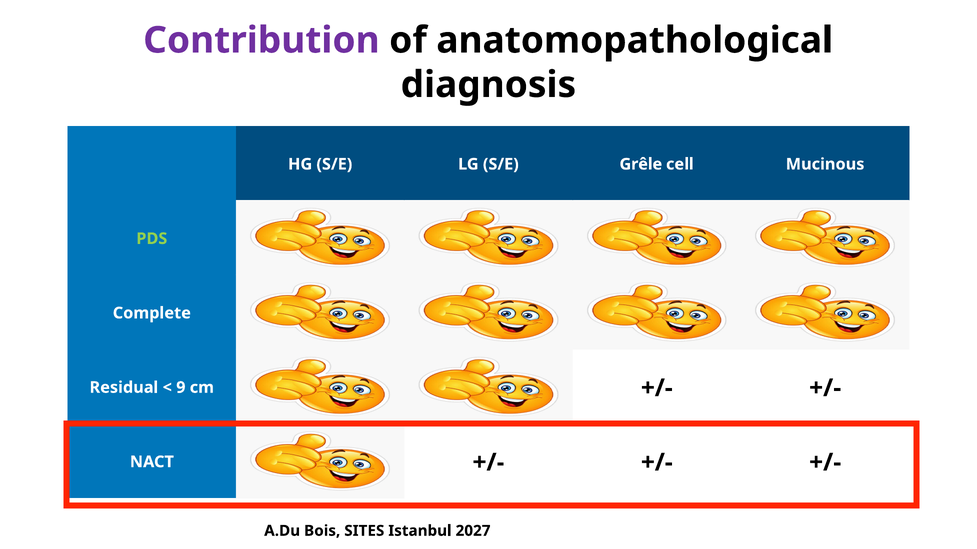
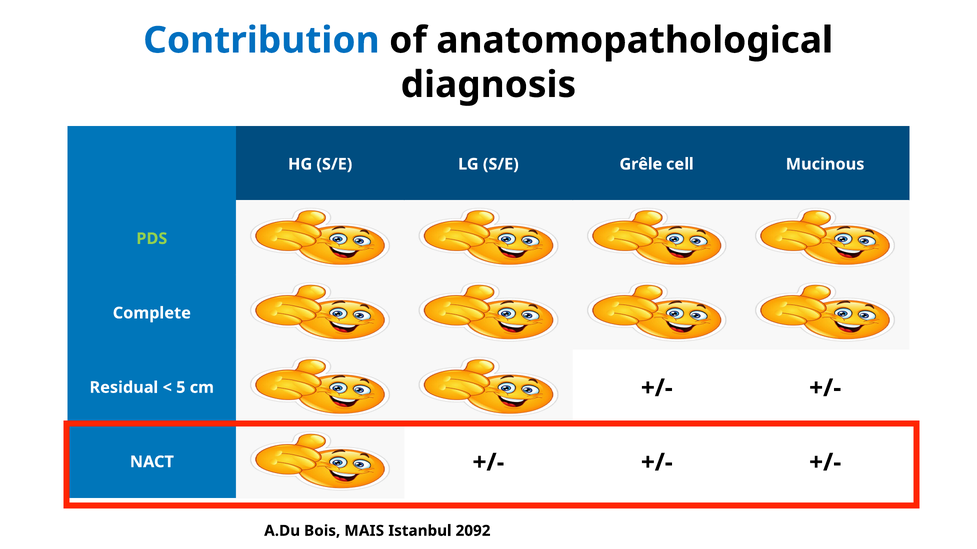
Contribution colour: purple -> blue
9: 9 -> 5
SITES: SITES -> MAIS
2027: 2027 -> 2092
